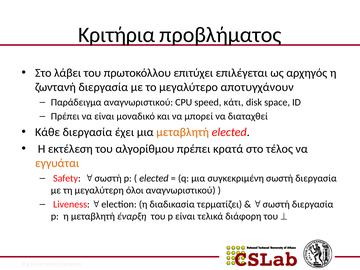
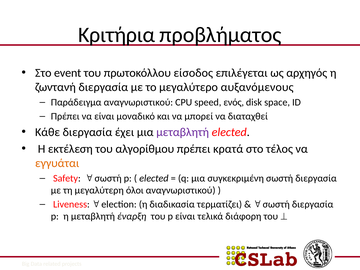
λάβει: λάβει -> event
επιτύχει: επιτύχει -> είσοδος
αποτυγχάνουν: αποτυγχάνουν -> αυξανόμενους
κάτι: κάτι -> ενός
μεταβλητή at (183, 132) colour: orange -> purple
